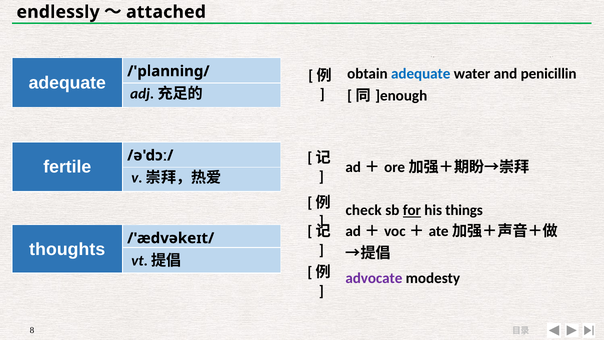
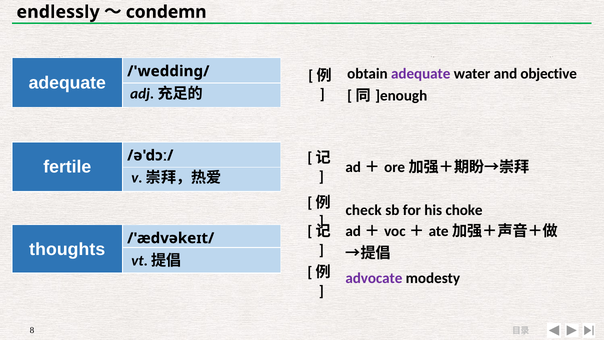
attached: attached -> condemn
adequate at (421, 74) colour: blue -> purple
penicillin: penicillin -> objective
/'planning/: /'planning/ -> /'wedding/
for underline: present -> none
things: things -> choke
